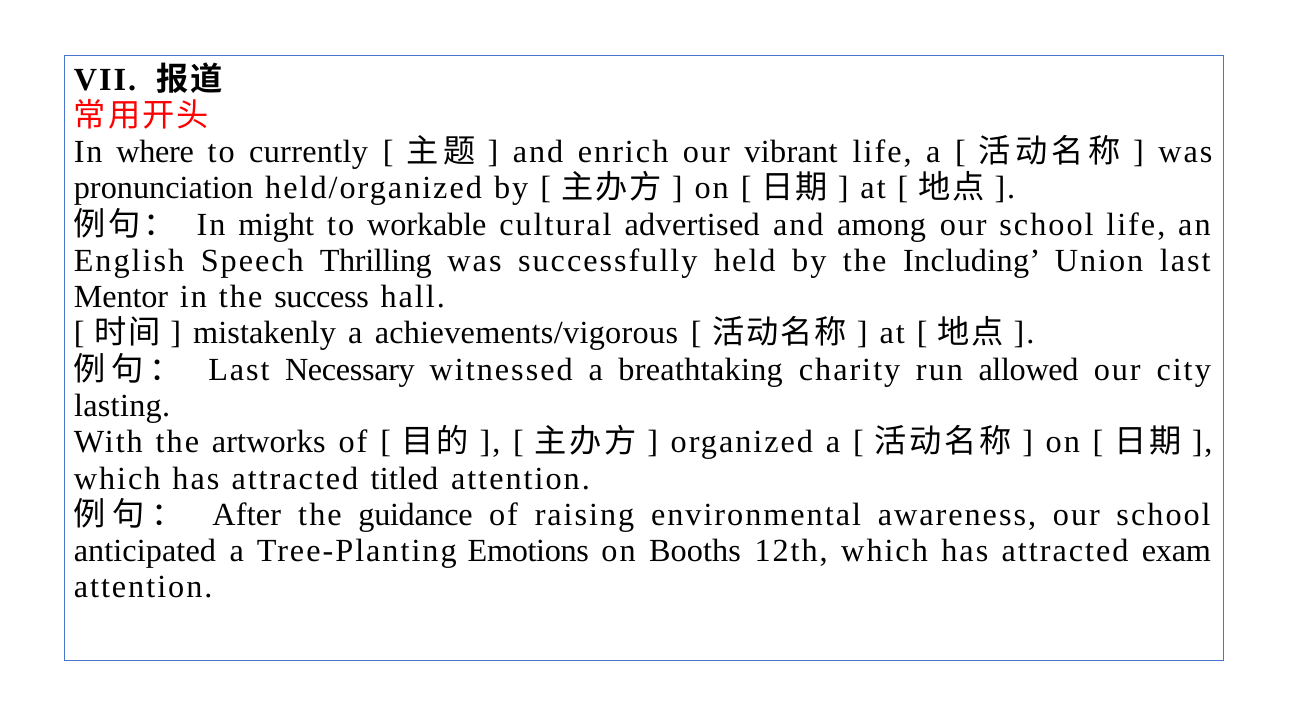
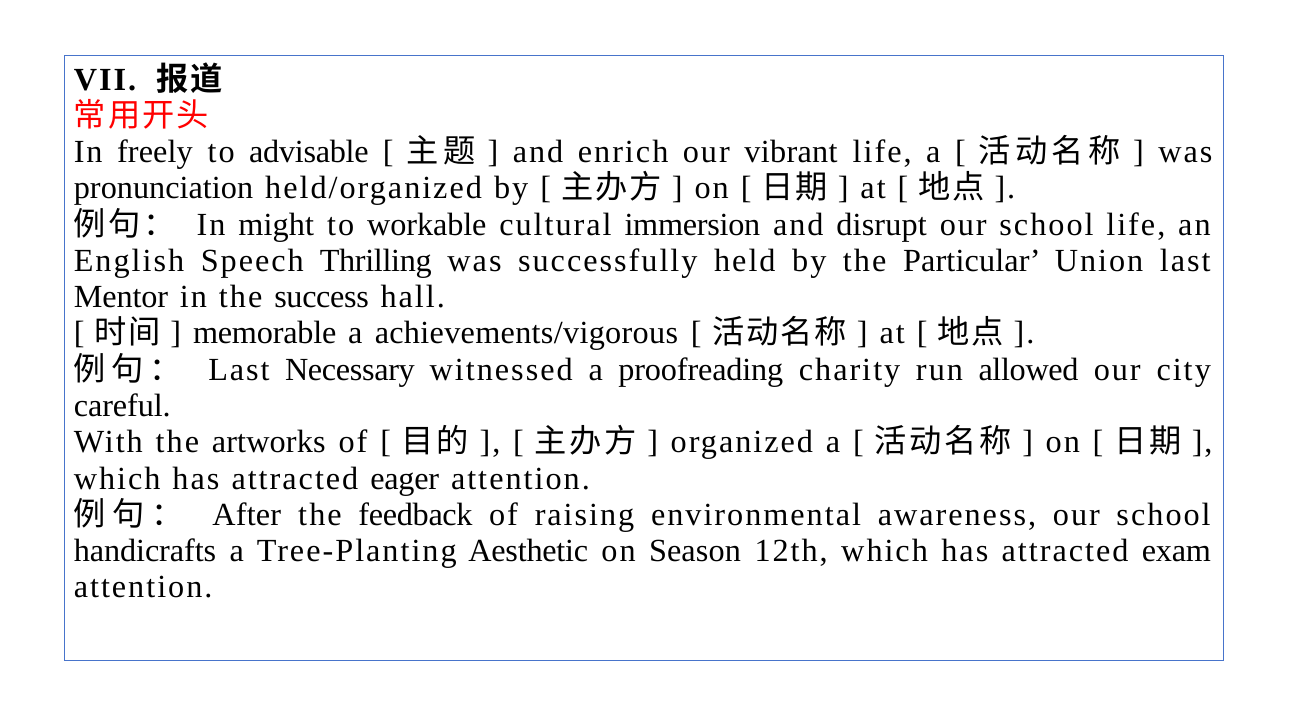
where: where -> freely
currently: currently -> advisable
advertised: advertised -> immersion
among: among -> disrupt
Including: Including -> Particular
mistakenly: mistakenly -> memorable
breathtaking: breathtaking -> proofreading
lasting: lasting -> careful
titled: titled -> eager
guidance: guidance -> feedback
anticipated: anticipated -> handicrafts
Emotions: Emotions -> Aesthetic
Booths: Booths -> Season
